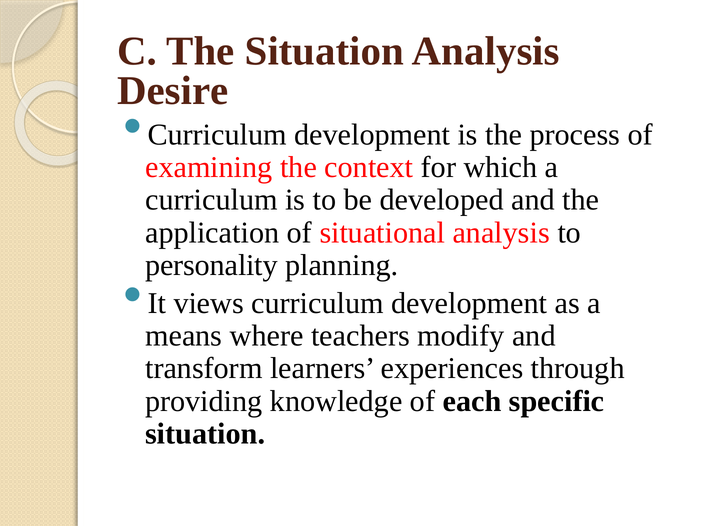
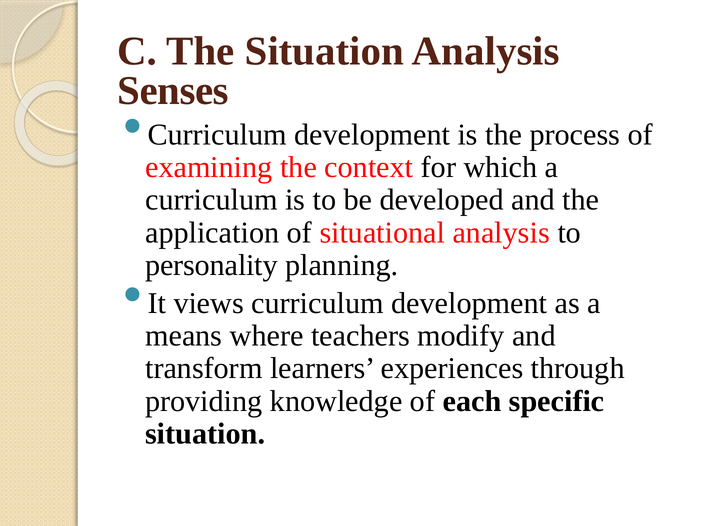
Desire: Desire -> Senses
